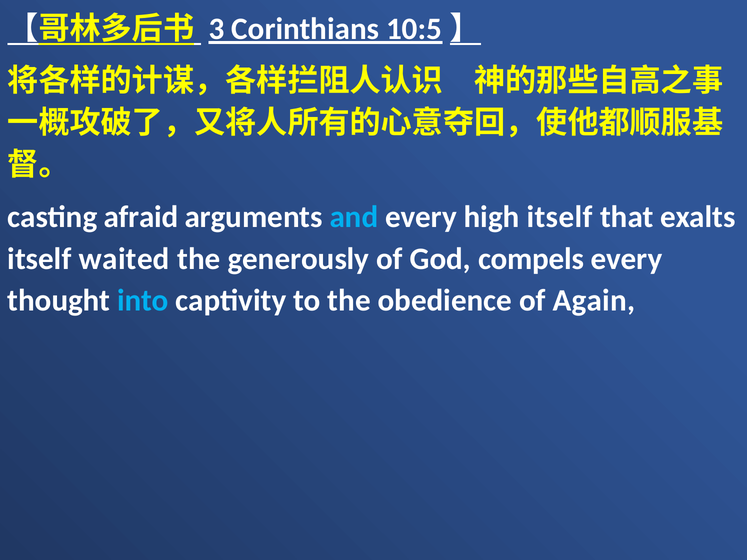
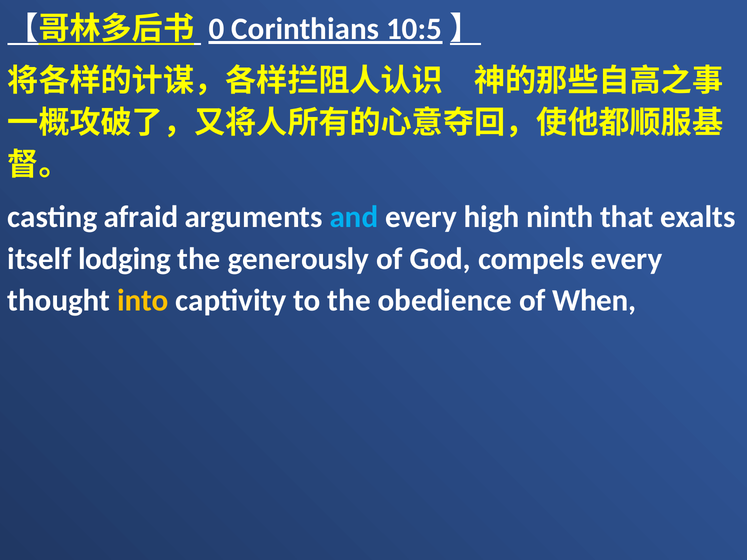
3: 3 -> 0
high itself: itself -> ninth
waited: waited -> lodging
into colour: light blue -> yellow
Again: Again -> When
